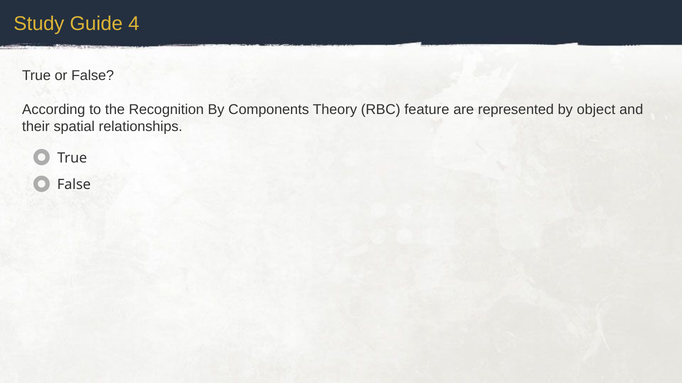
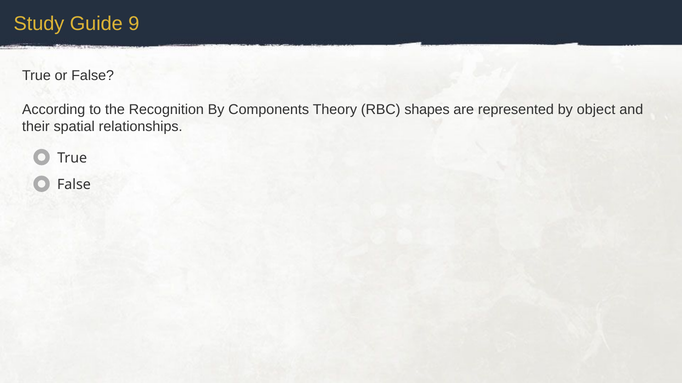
4: 4 -> 9
feature: feature -> shapes
